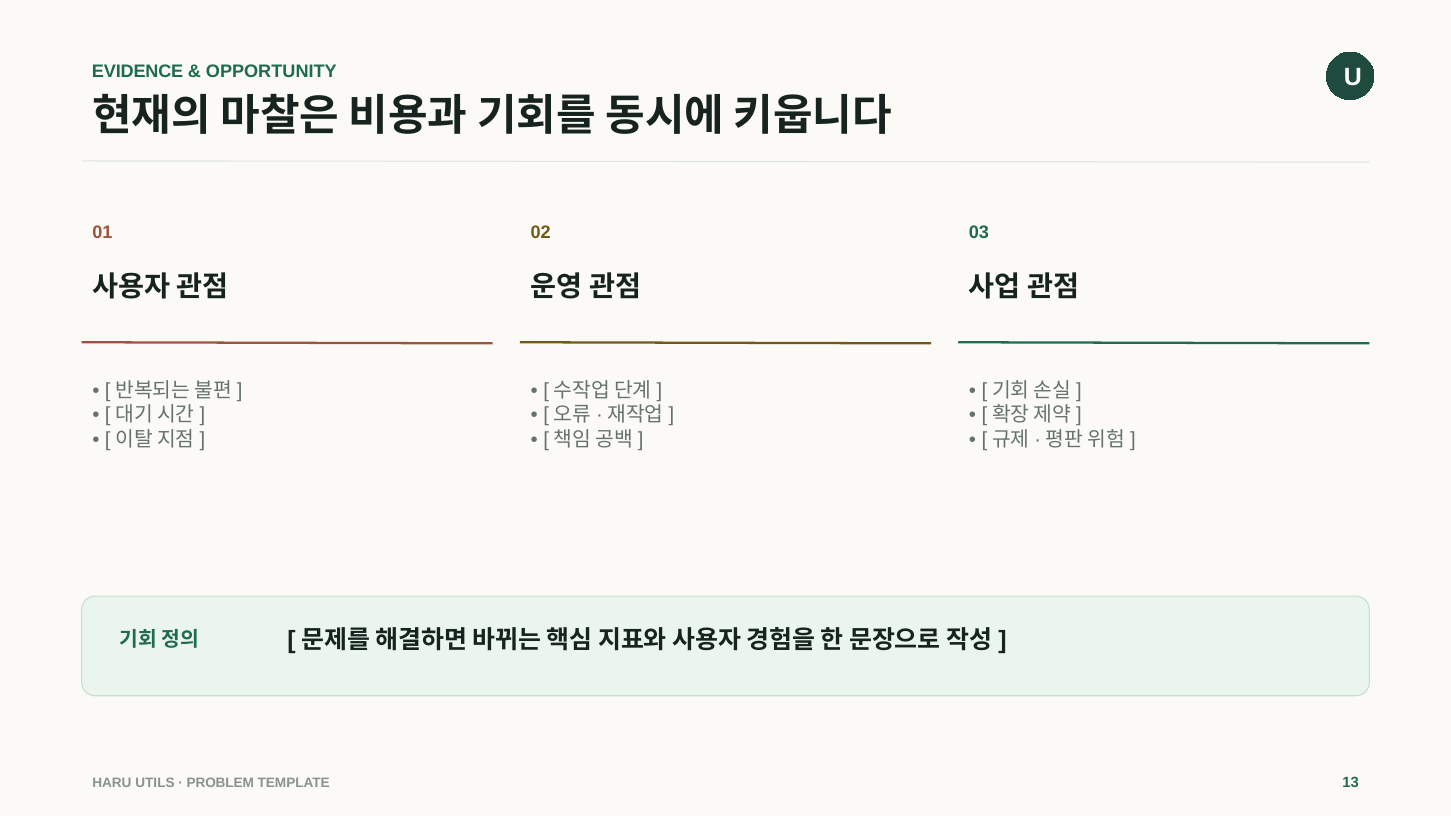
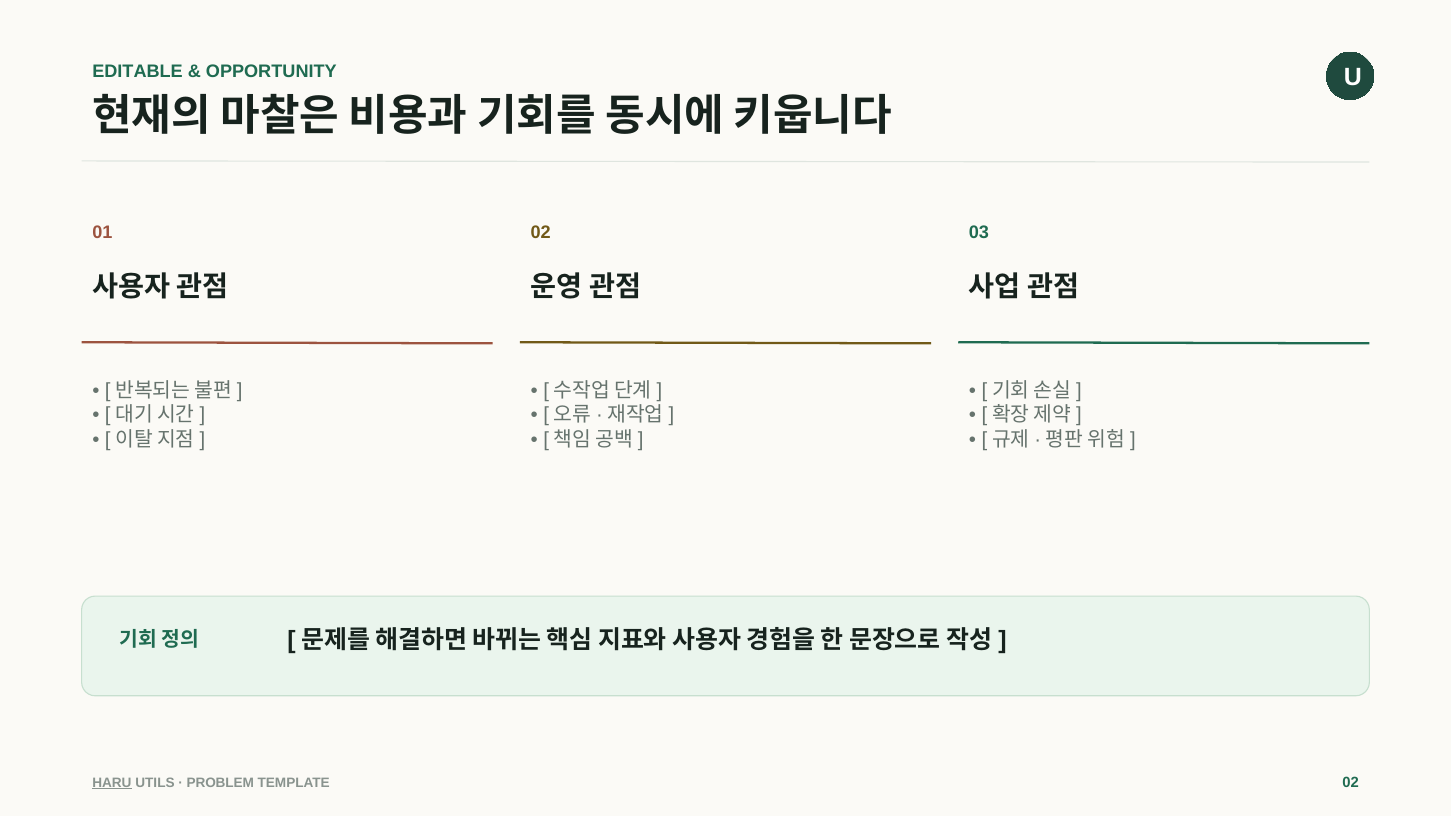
EVIDENCE: EVIDENCE -> EDITABLE
HARU underline: none -> present
TEMPLATE 13: 13 -> 02
